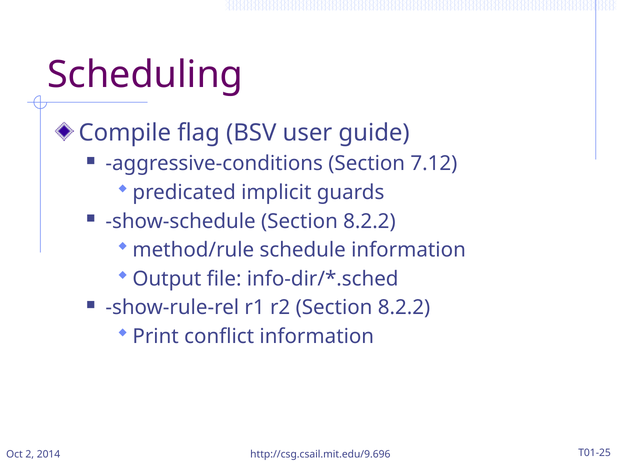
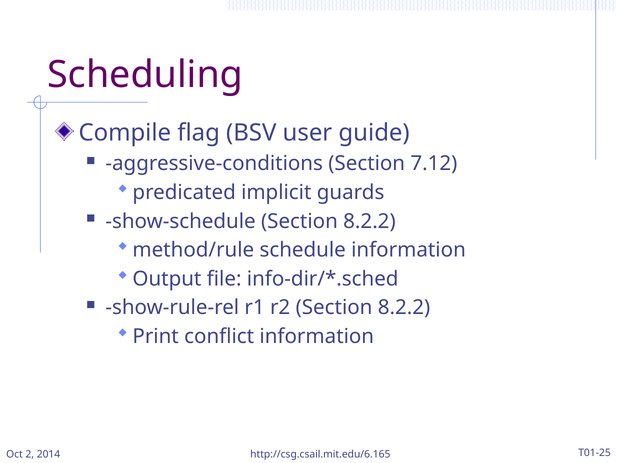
http://csg.csail.mit.edu/9.696: http://csg.csail.mit.edu/9.696 -> http://csg.csail.mit.edu/6.165
